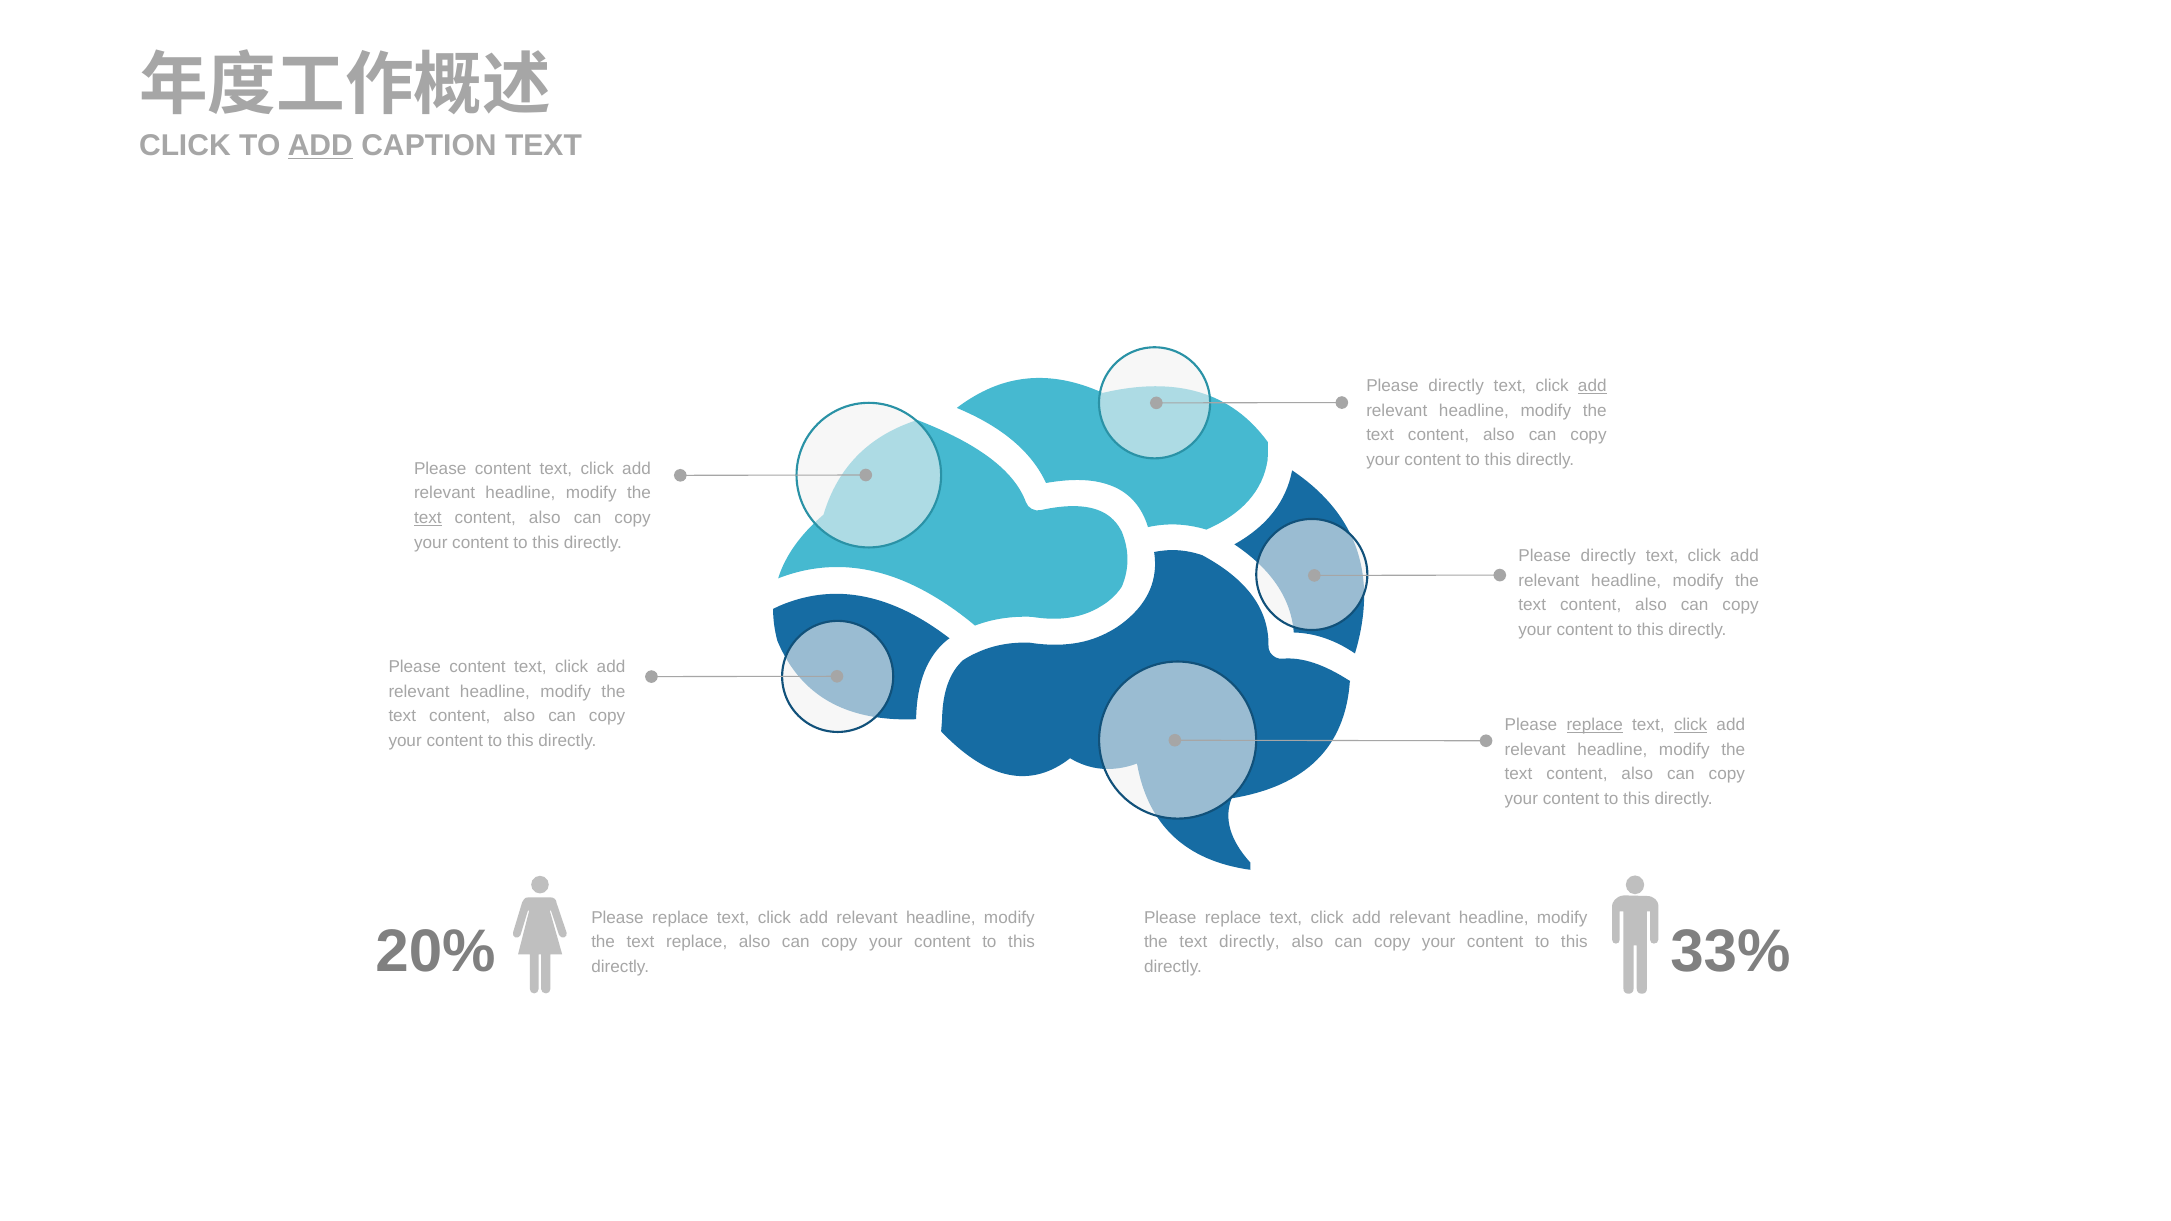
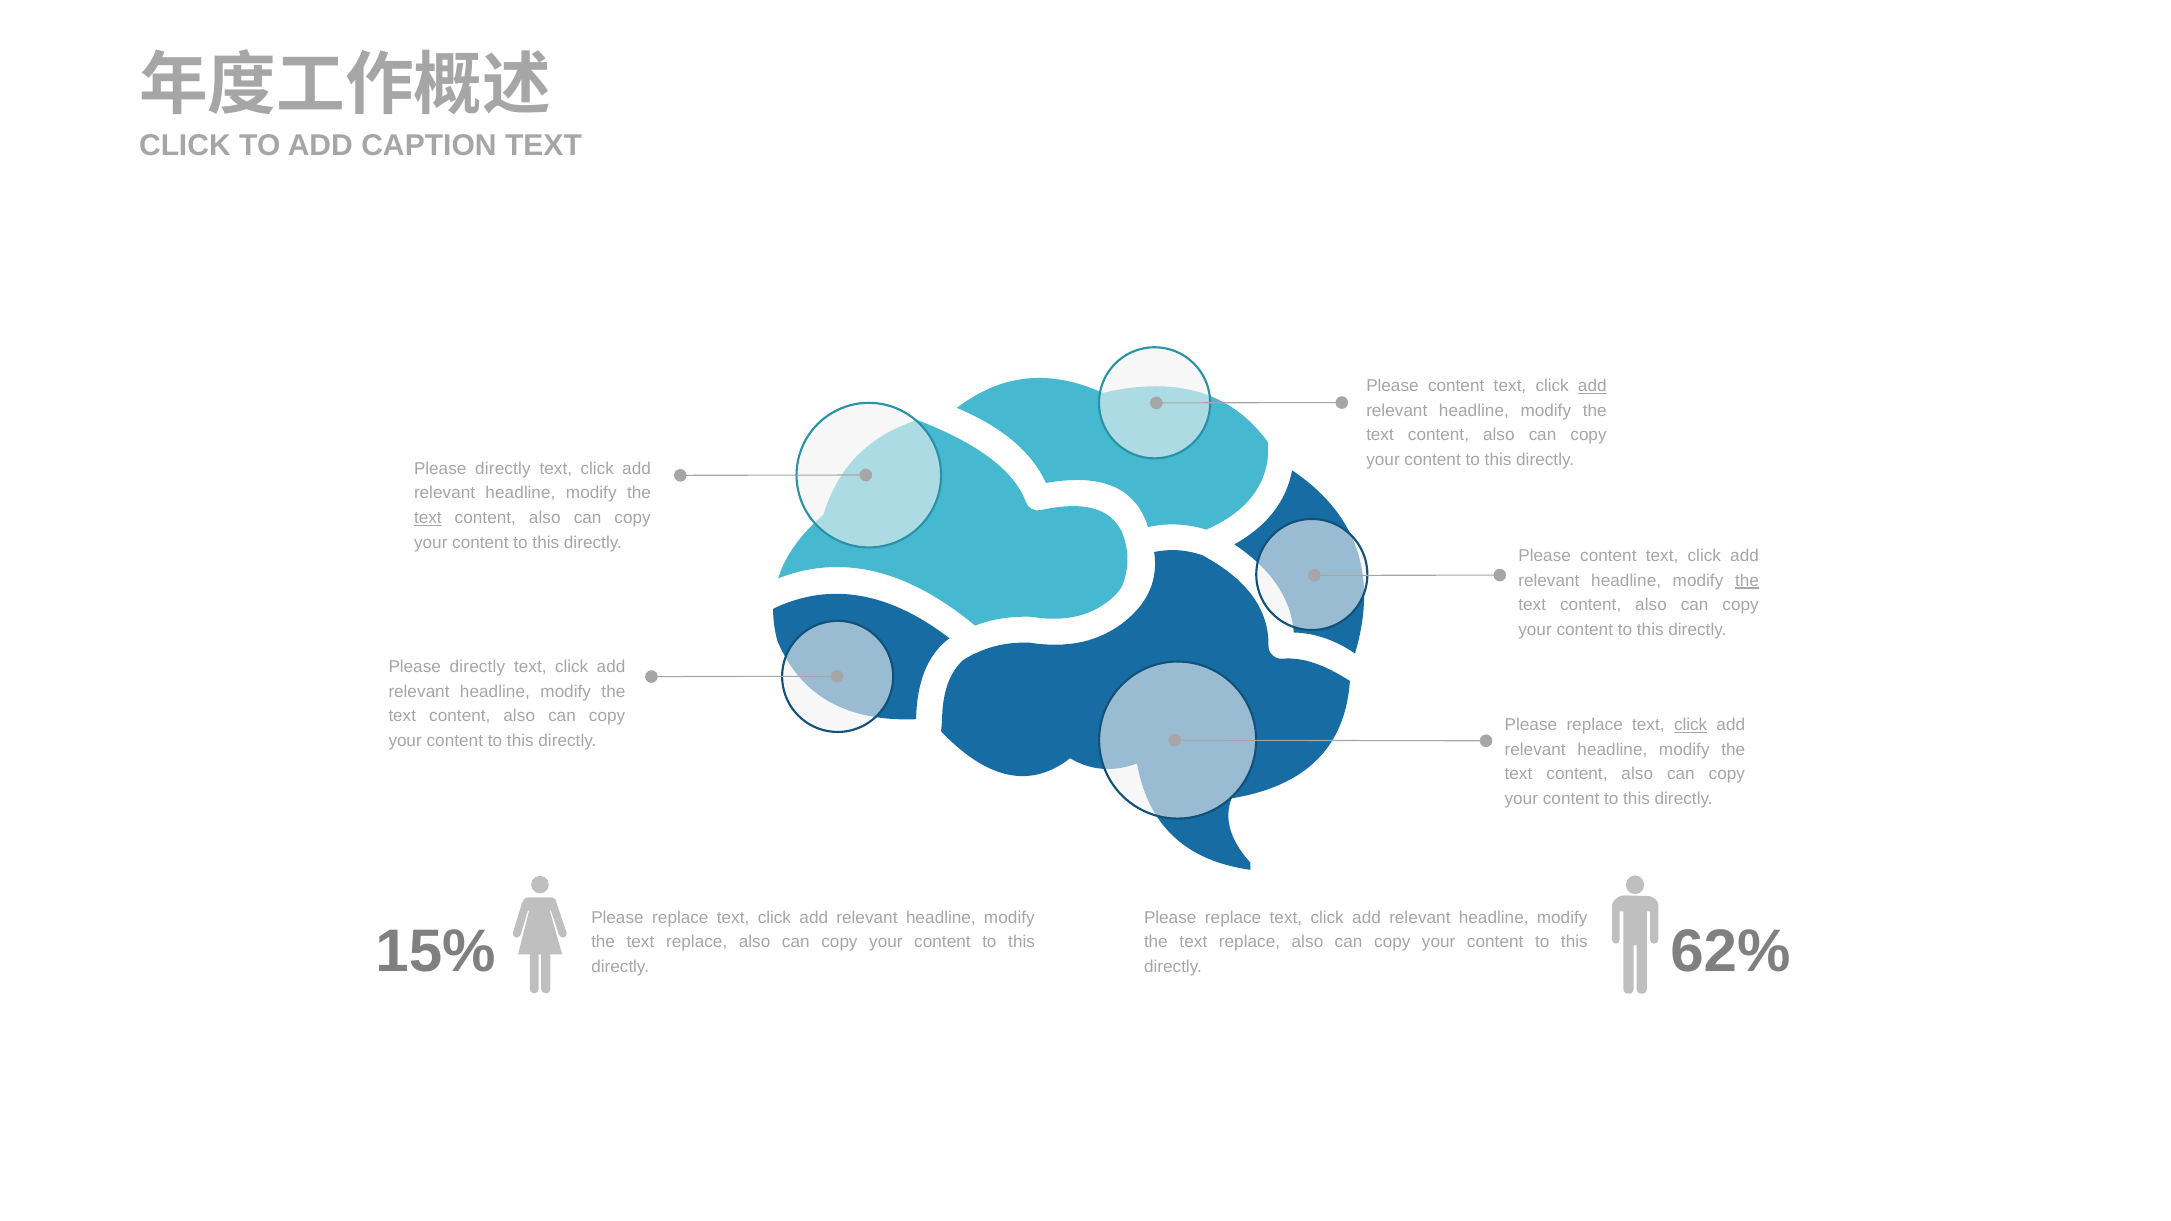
ADD at (320, 146) underline: present -> none
directly at (1456, 386): directly -> content
content at (503, 469): content -> directly
directly at (1608, 556): directly -> content
the at (1747, 581) underline: none -> present
content at (478, 667): content -> directly
replace at (1595, 725) underline: present -> none
20%: 20% -> 15%
directly at (1249, 942): directly -> replace
33%: 33% -> 62%
